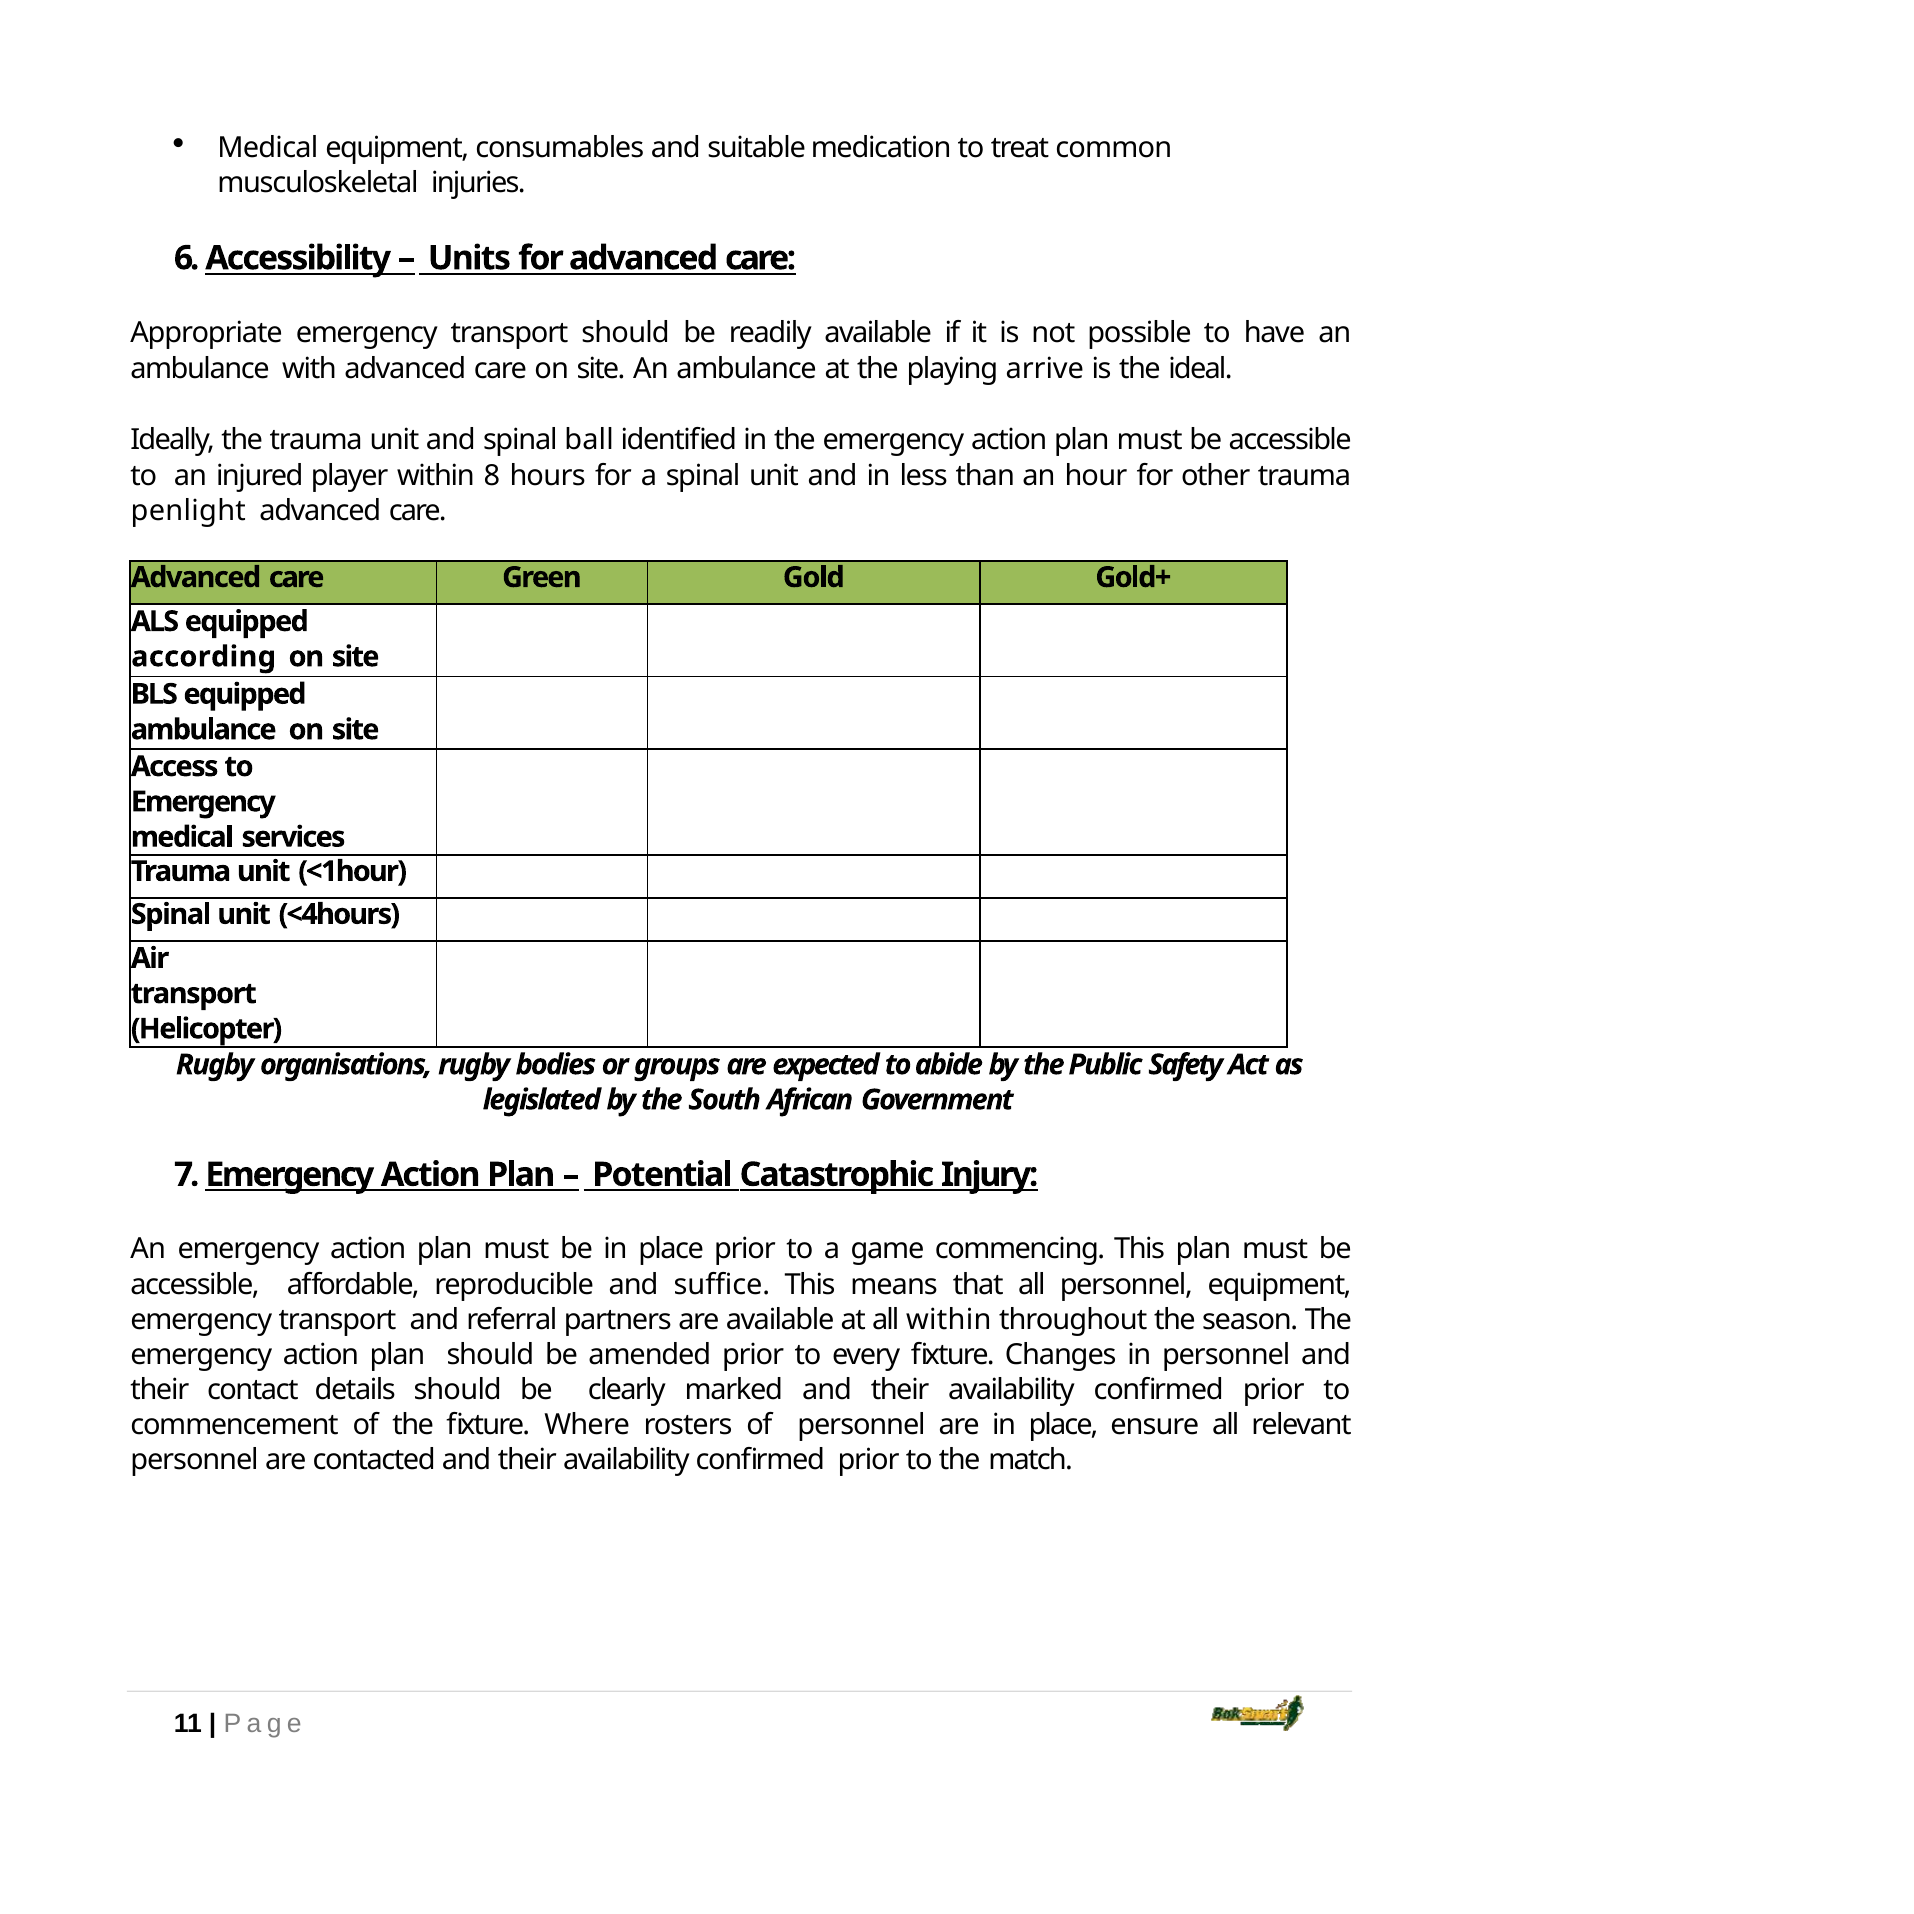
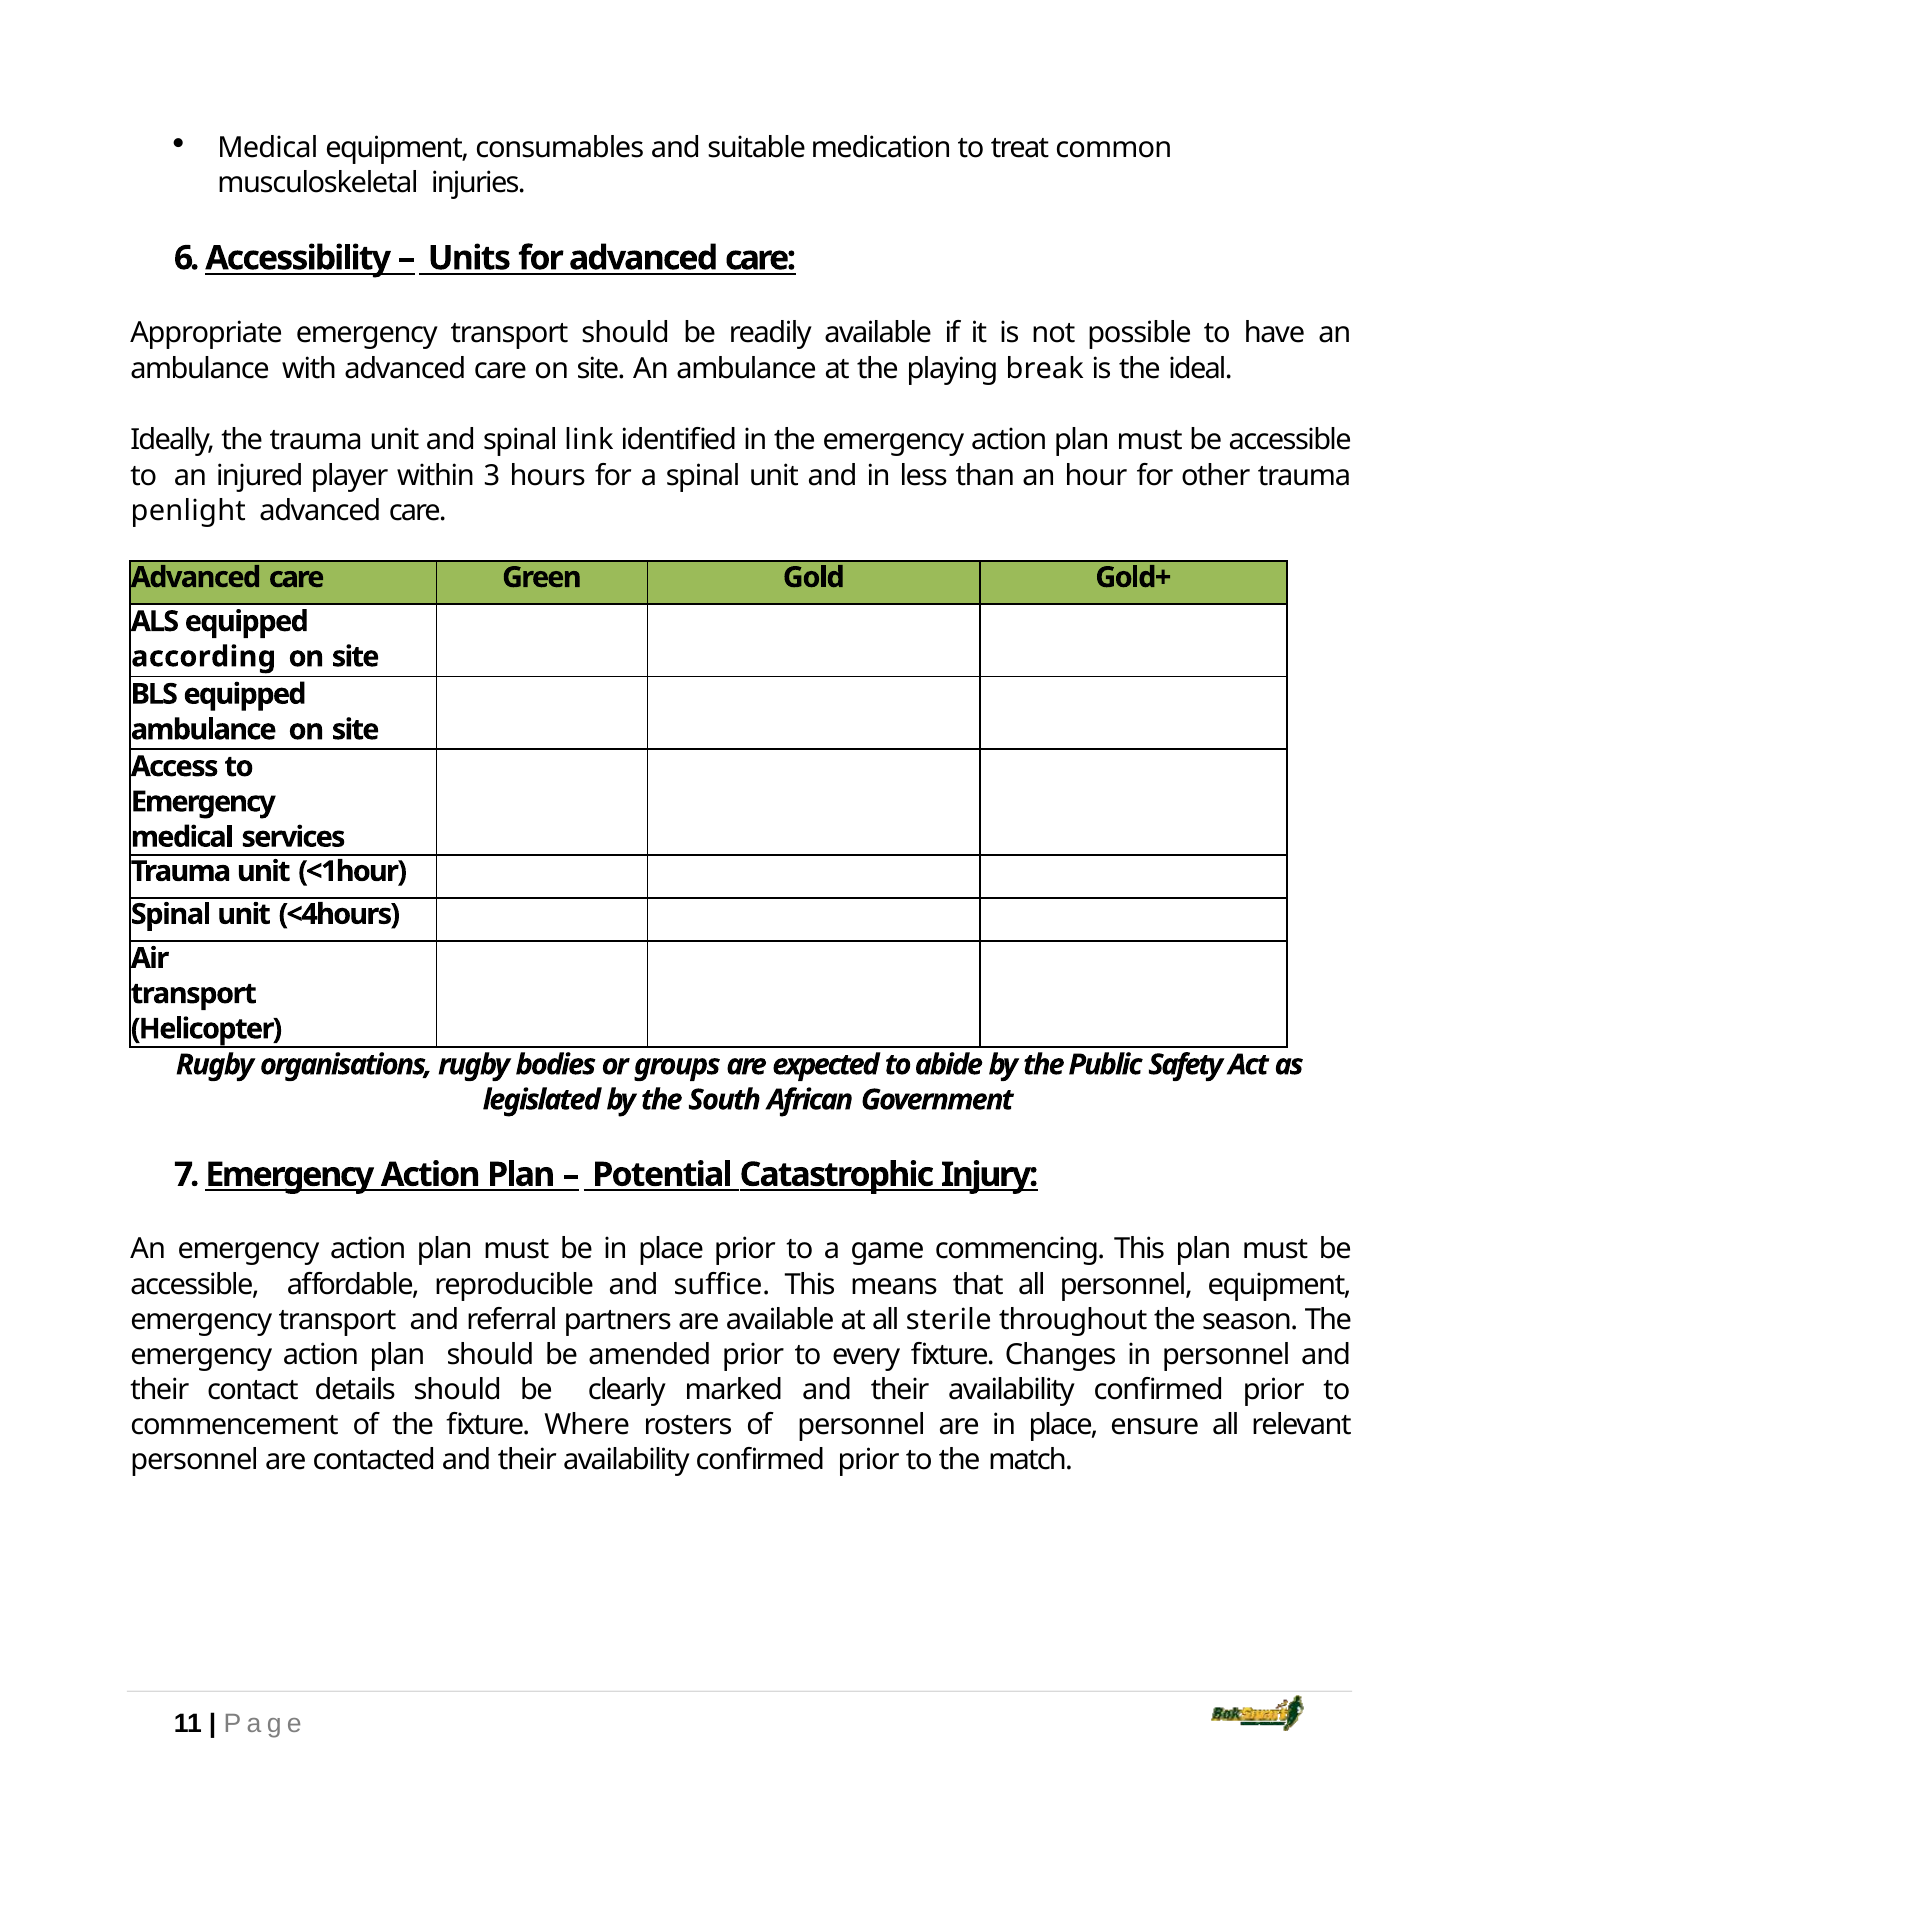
arrive: arrive -> break
ball: ball -> link
8: 8 -> 3
all within: within -> sterile
